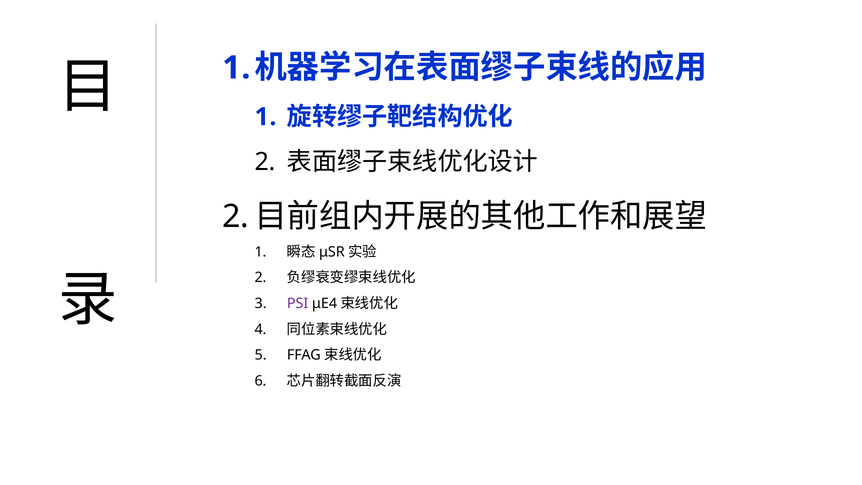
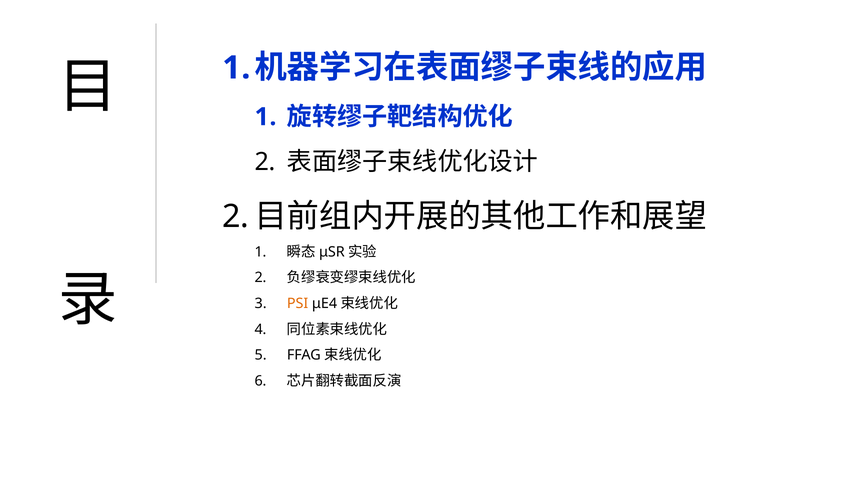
PSI colour: purple -> orange
